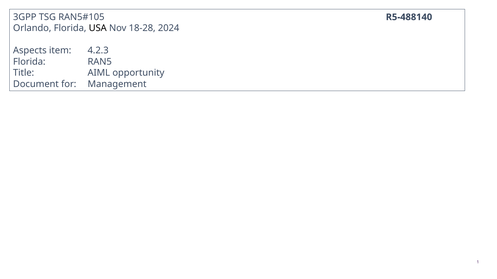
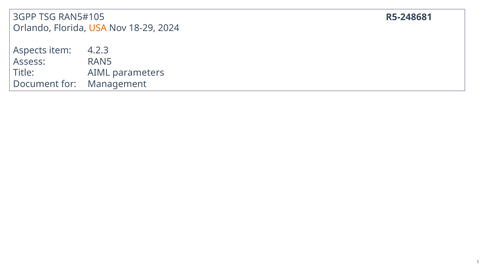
R5-488140: R5-488140 -> R5-248681
USA colour: black -> orange
18-28: 18-28 -> 18-29
Florida at (29, 62): Florida -> Assess
opportunity: opportunity -> parameters
